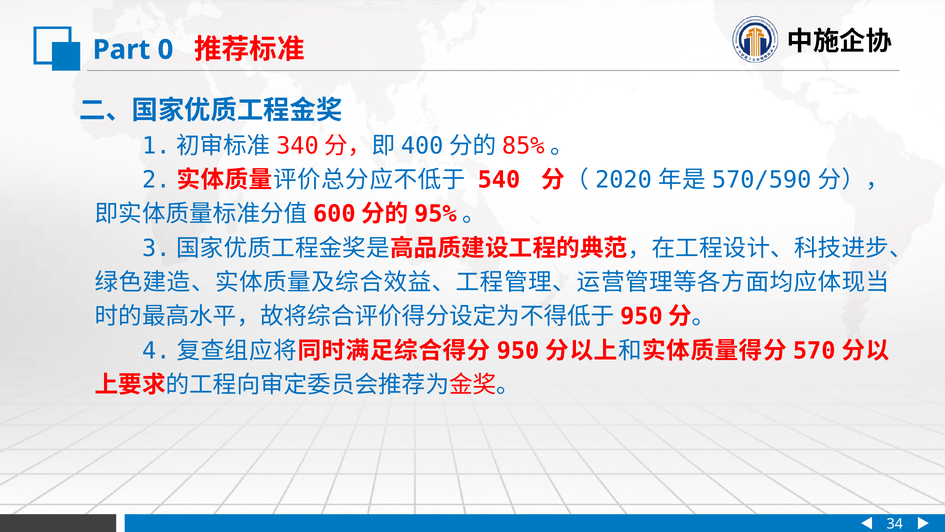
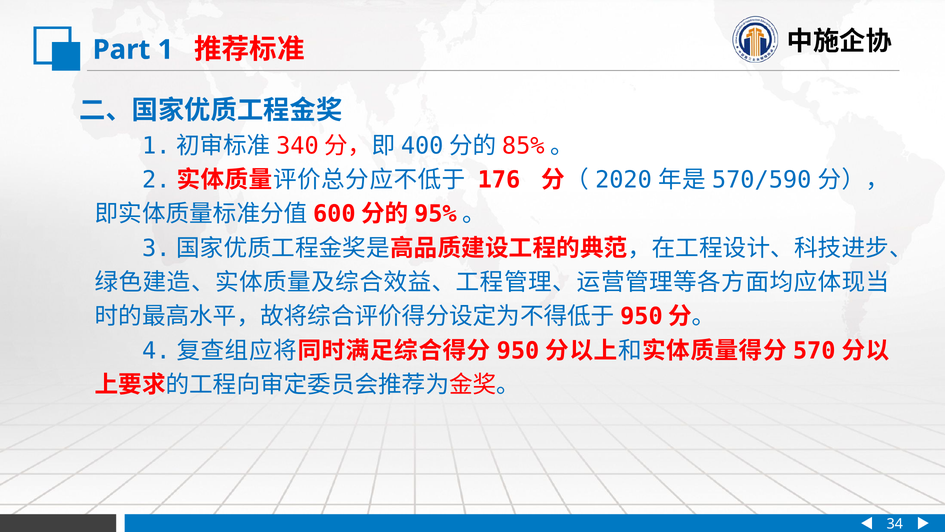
0: 0 -> 1
540: 540 -> 176
